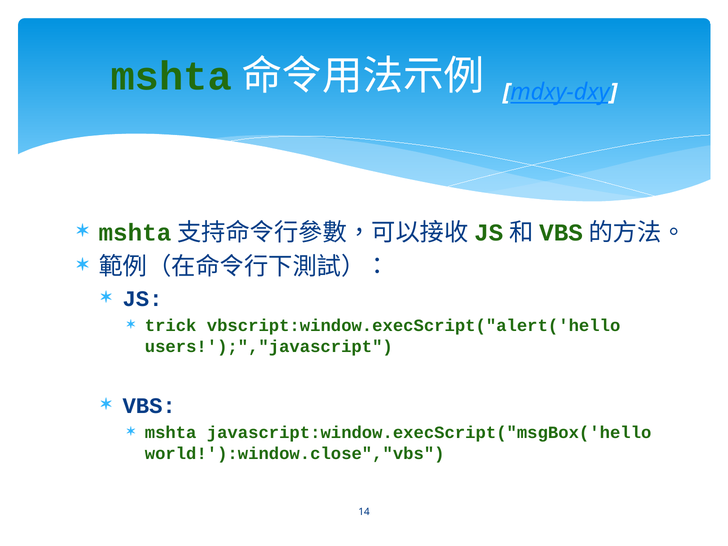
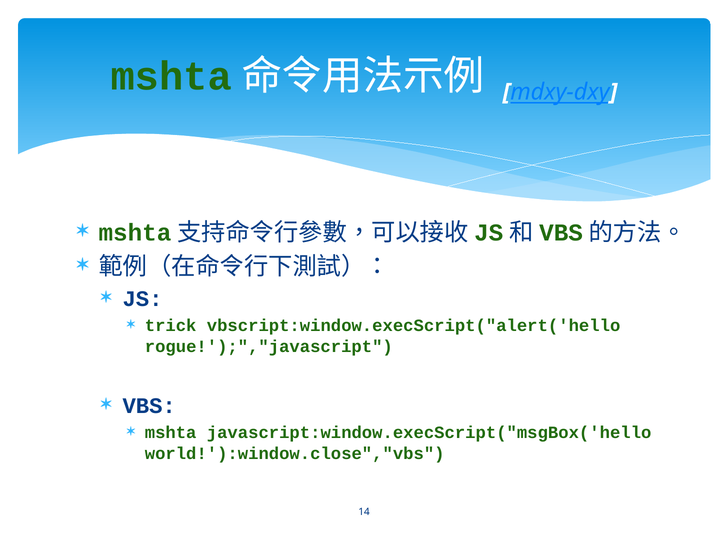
users!');","javascript: users!');","javascript -> rogue!');","javascript
